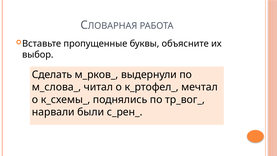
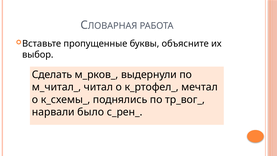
м_слова_: м_слова_ -> м_читал_
были: были -> было
